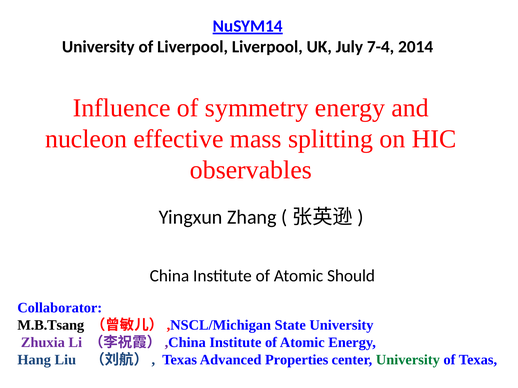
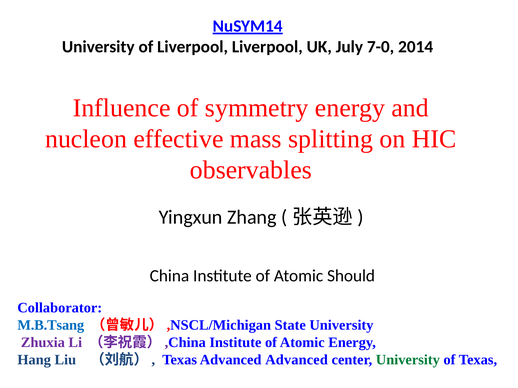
7-4: 7-4 -> 7-0
M.B.Tsang colour: black -> blue
Advanced Properties: Properties -> Advanced
